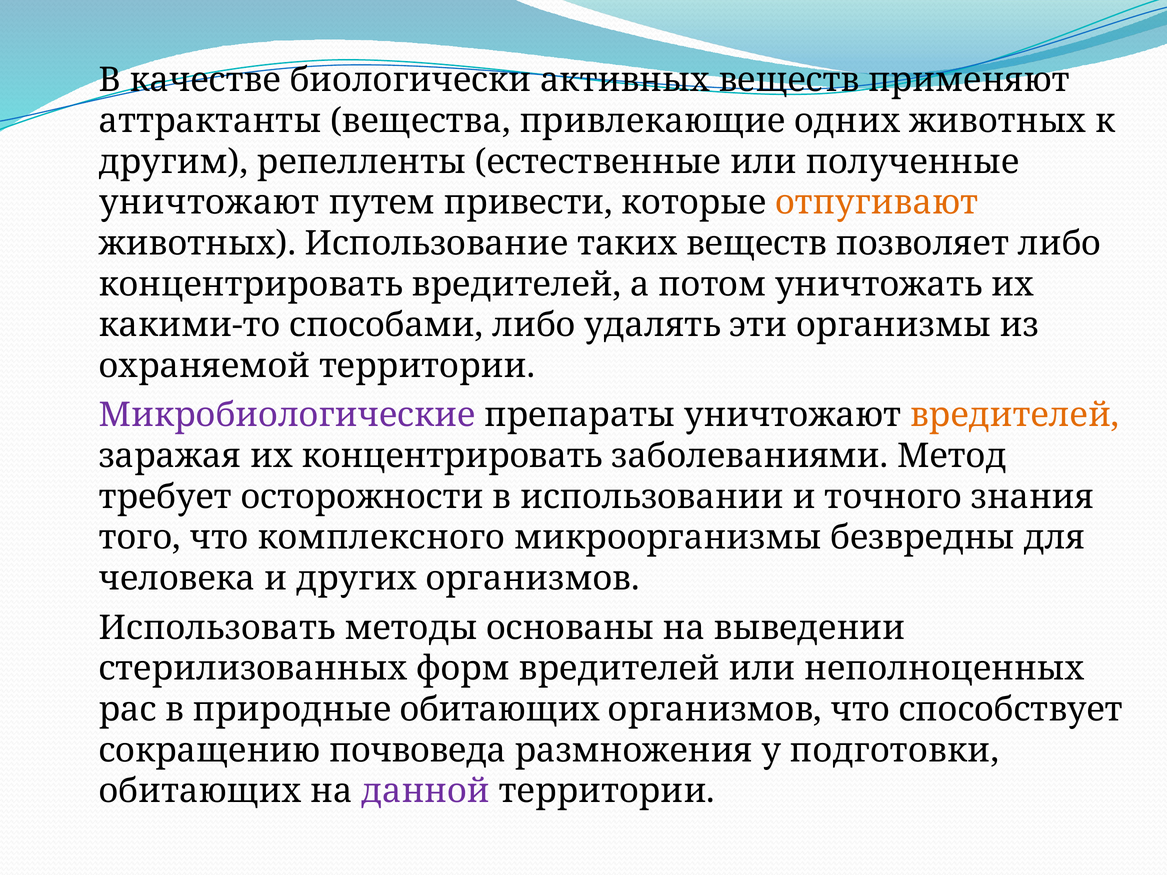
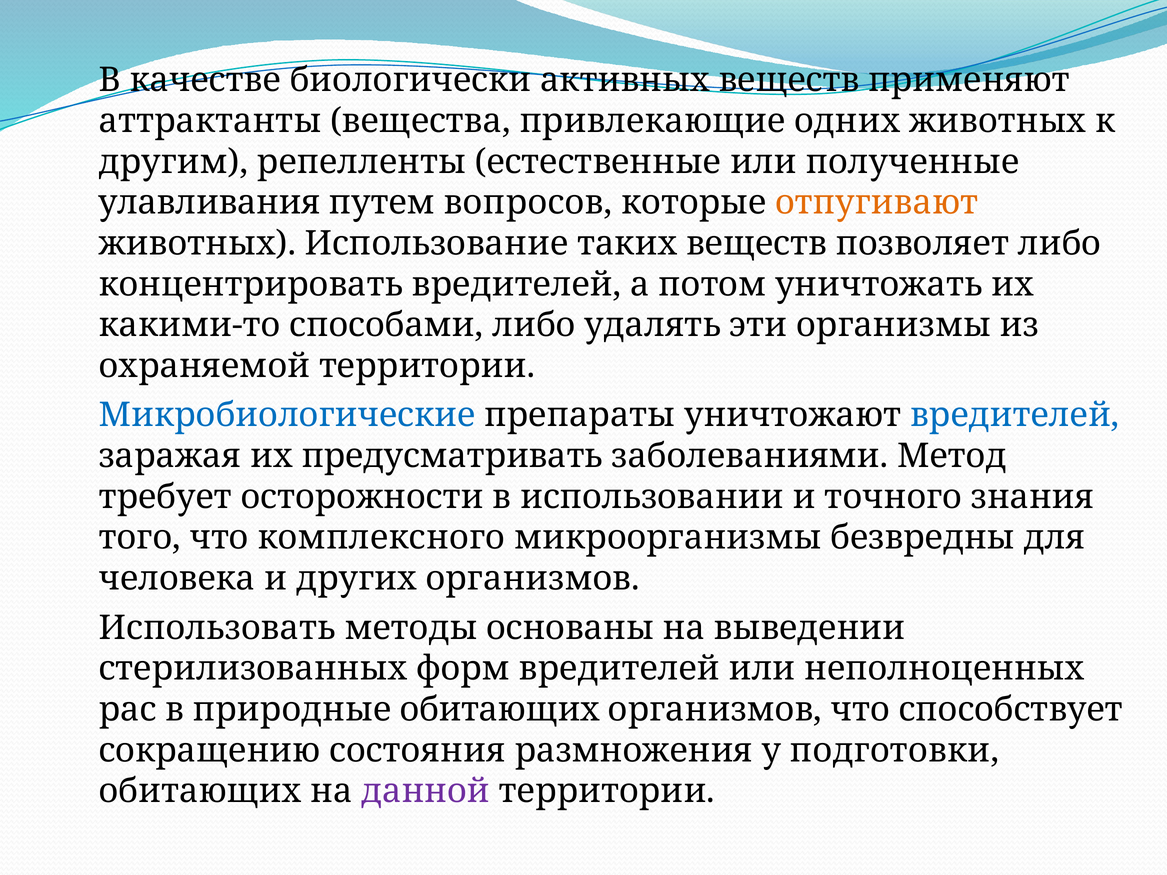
уничтожают at (209, 203): уничтожают -> улавливания
привести: привести -> вопросов
Микробиологические colour: purple -> blue
вредителей at (1015, 415) colour: orange -> blue
их концентрировать: концентрировать -> предусматривать
почвоведа: почвоведа -> состояния
